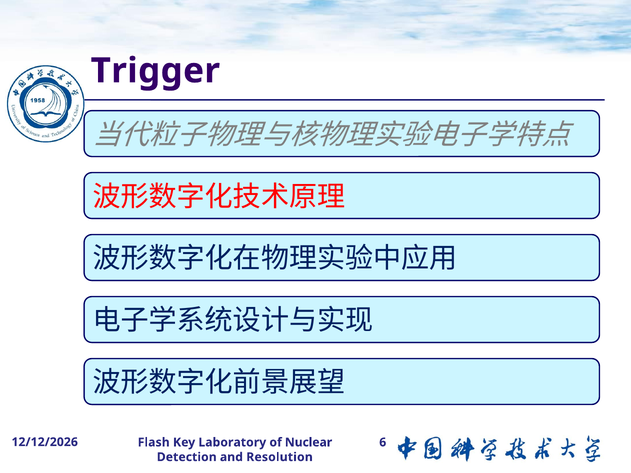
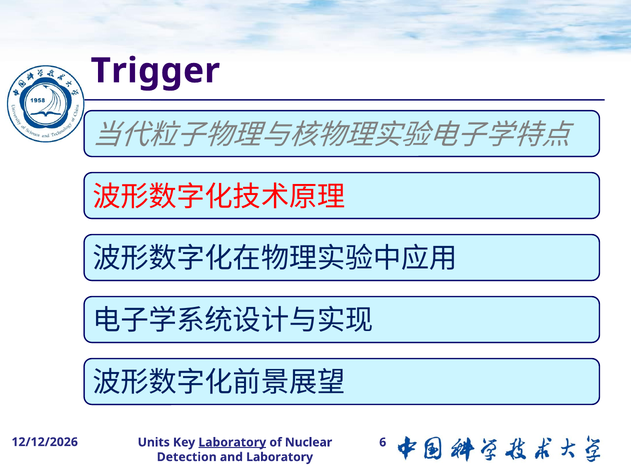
Flash: Flash -> Units
Laboratory at (232, 443) underline: none -> present
and Resolution: Resolution -> Laboratory
